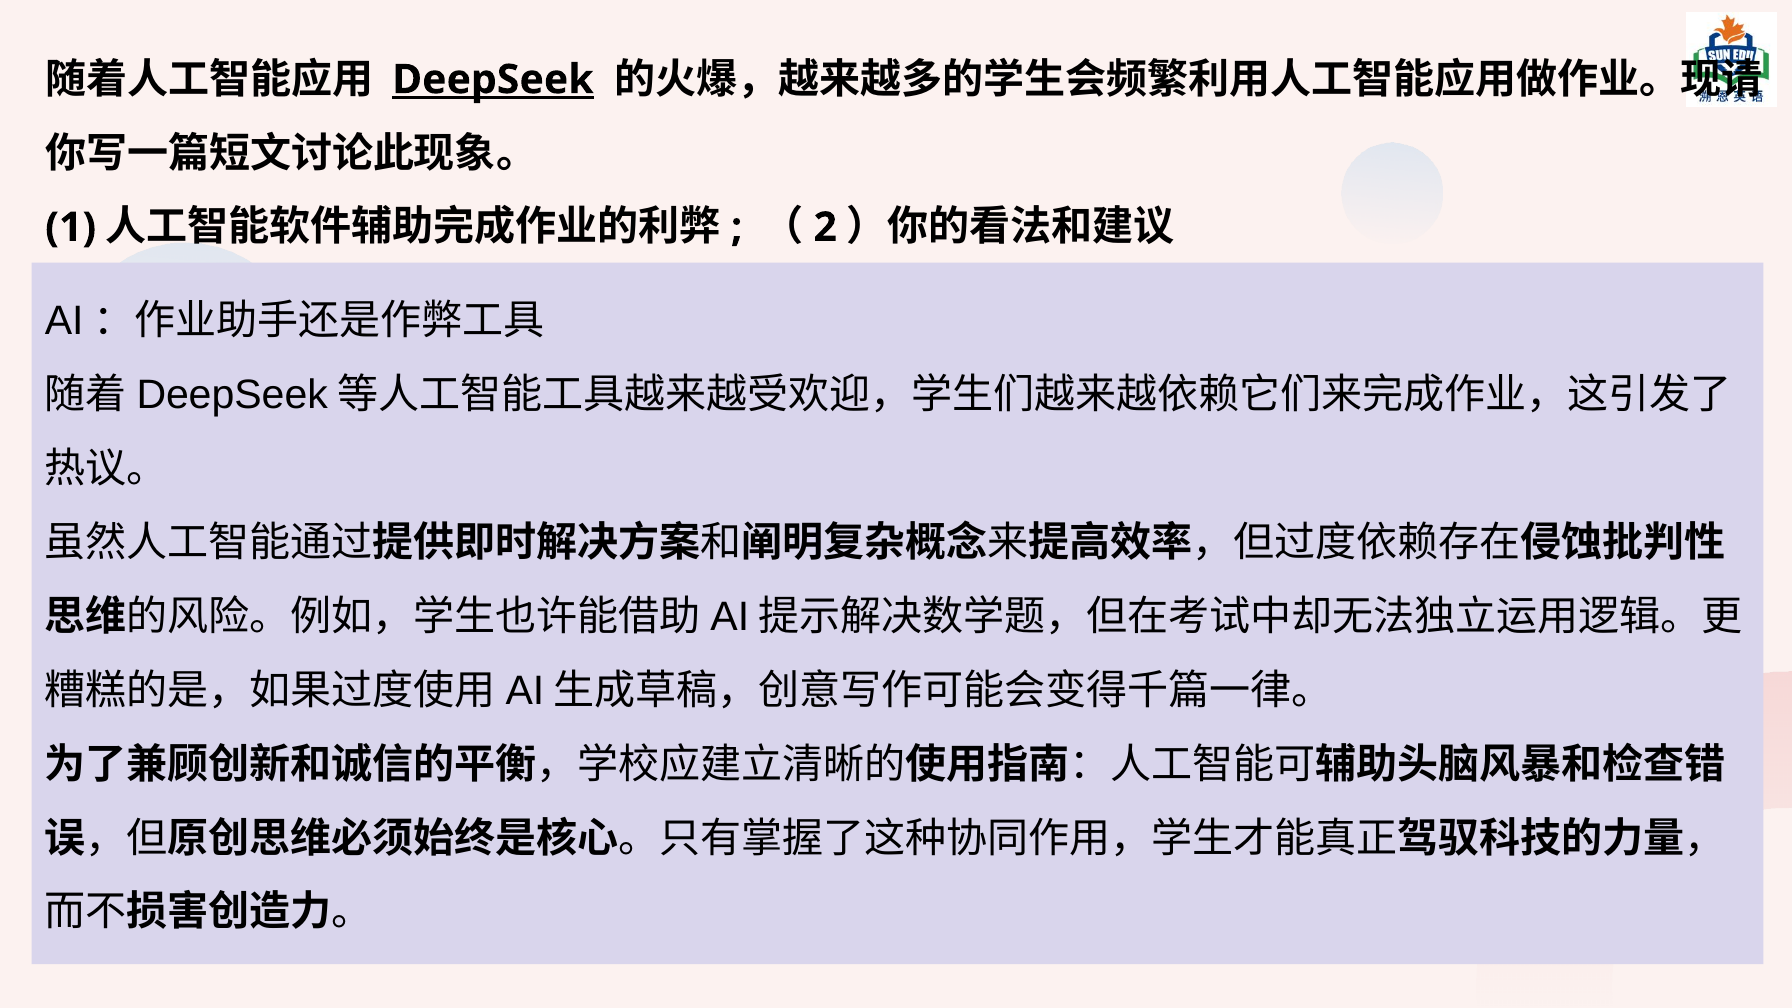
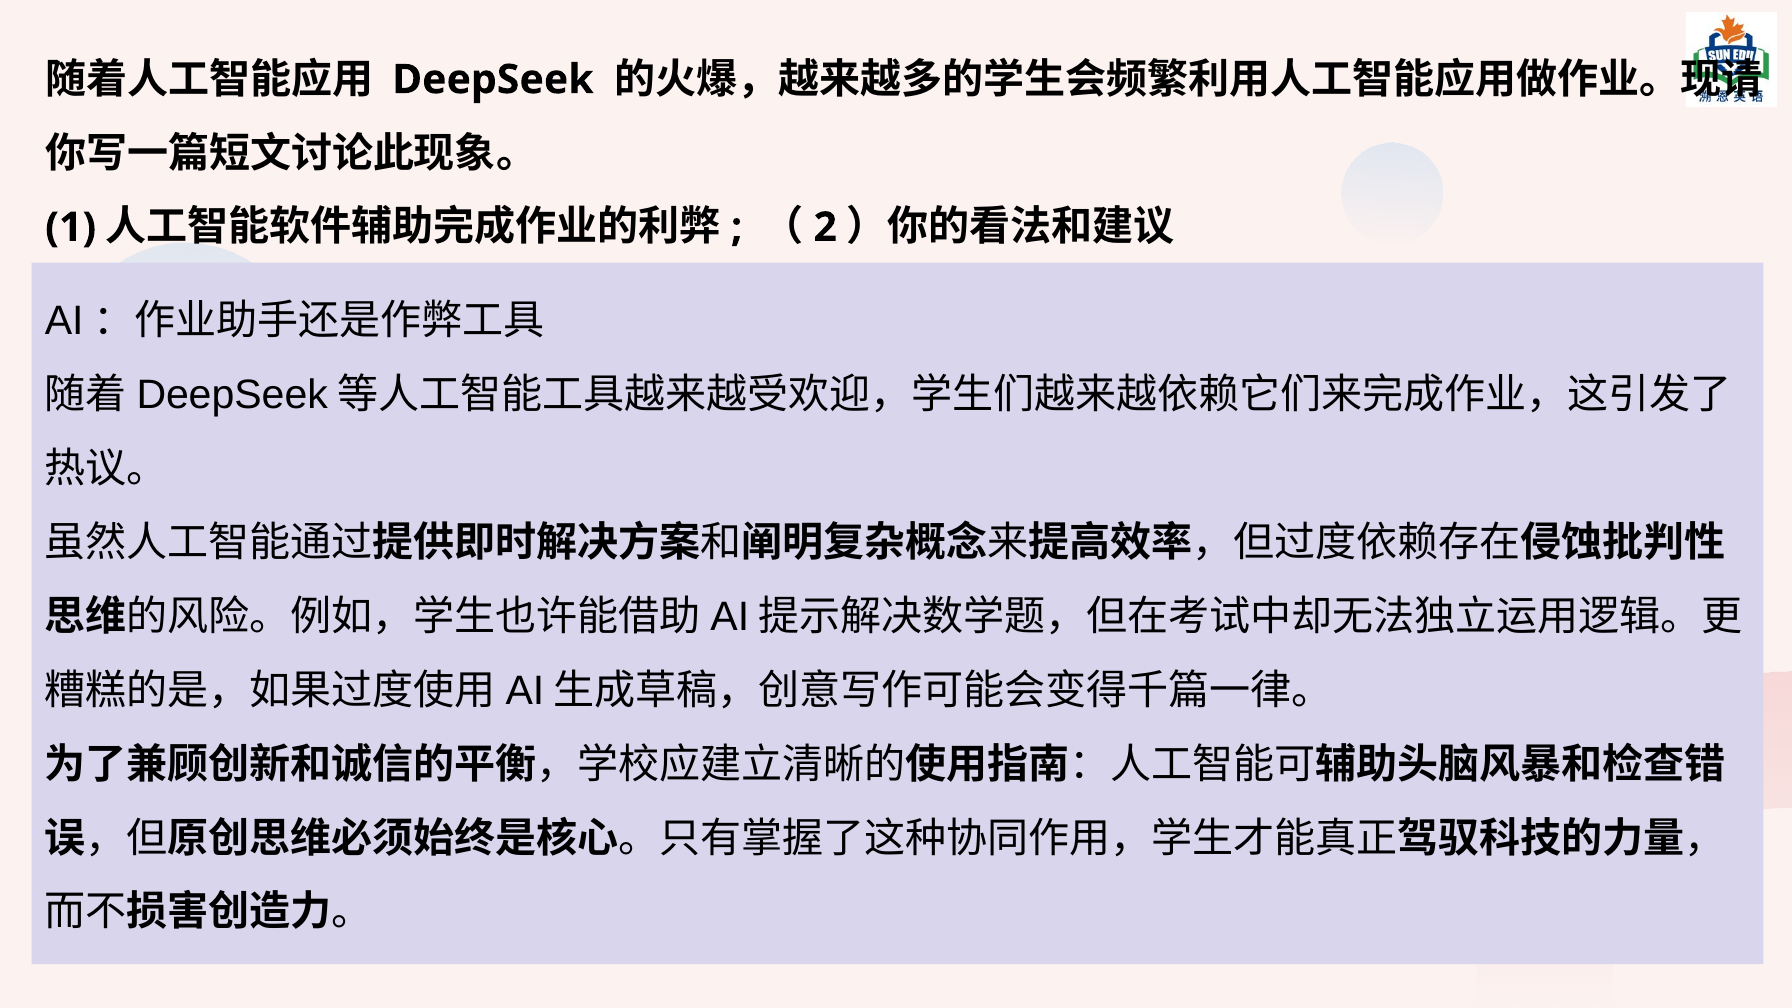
DeepSeek at (493, 80) underline: present -> none
